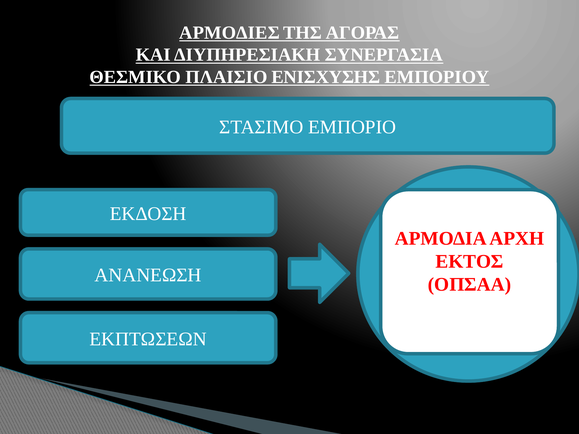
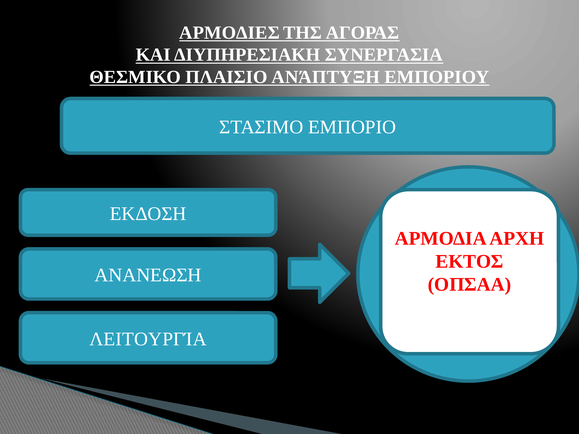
ΕΝΙΣΧΥΣΗΣ: ΕΝΙΣΧΥΣΗΣ -> ΑΝΆΠΤΥΞΗ
ΕΚΠΤΩΣΕΩΝ: ΕΚΠΤΩΣΕΩΝ -> ΛΕΙΤΟΥΡΓΊΑ
